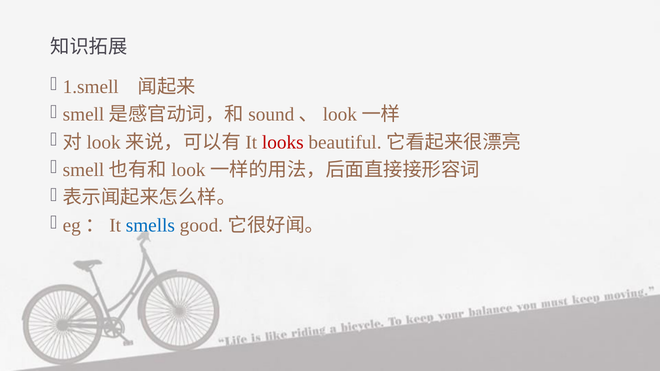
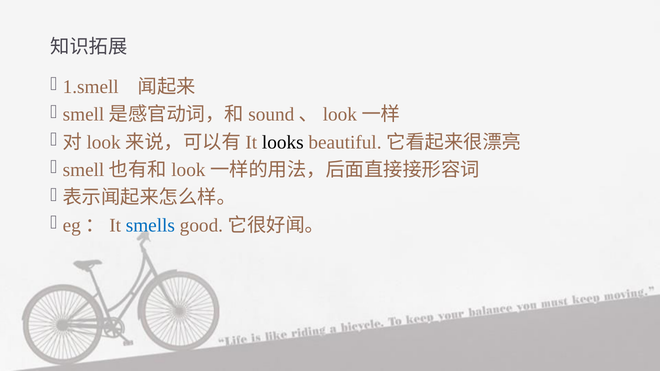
looks colour: red -> black
